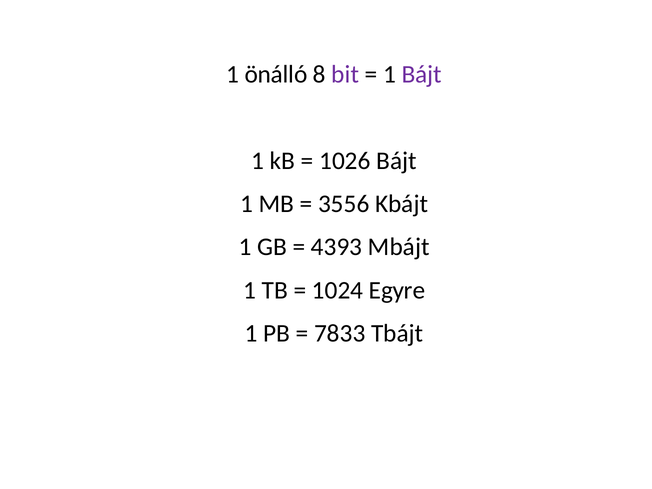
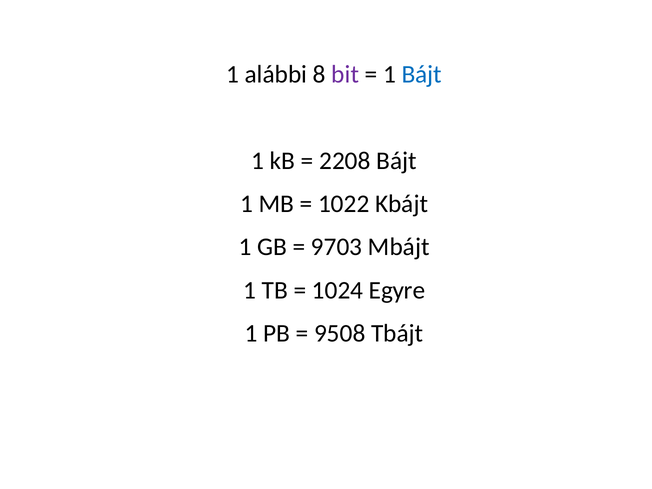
önálló: önálló -> alábbi
Bájt at (422, 75) colour: purple -> blue
1026: 1026 -> 2208
3556: 3556 -> 1022
4393: 4393 -> 9703
7833: 7833 -> 9508
